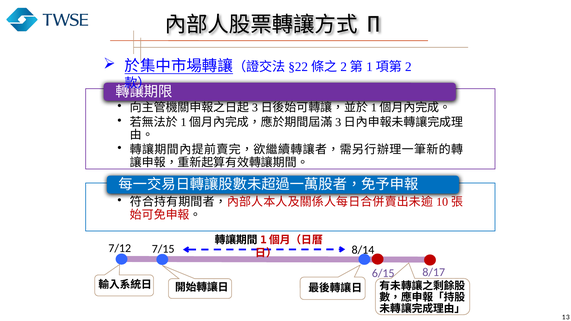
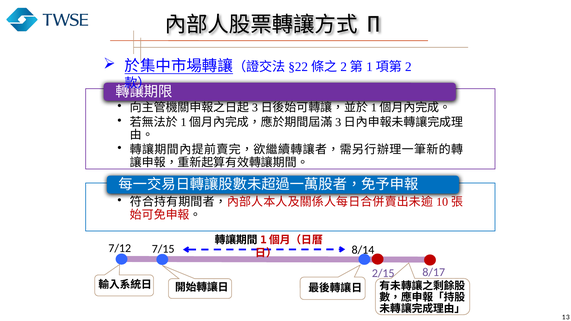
6/15: 6/15 -> 2/15
